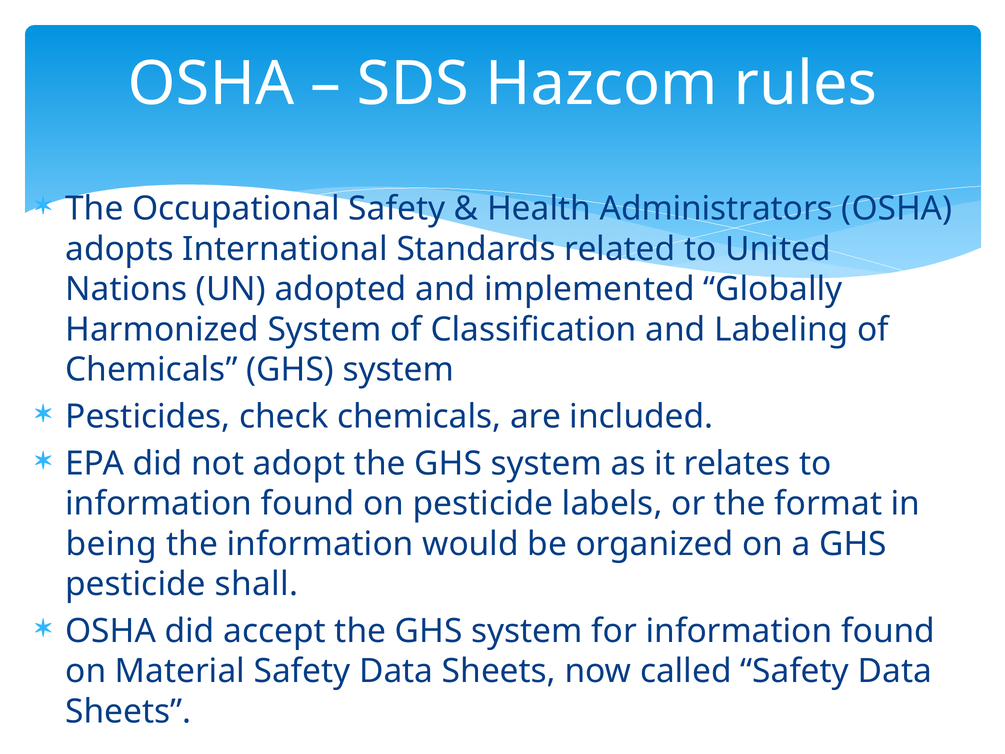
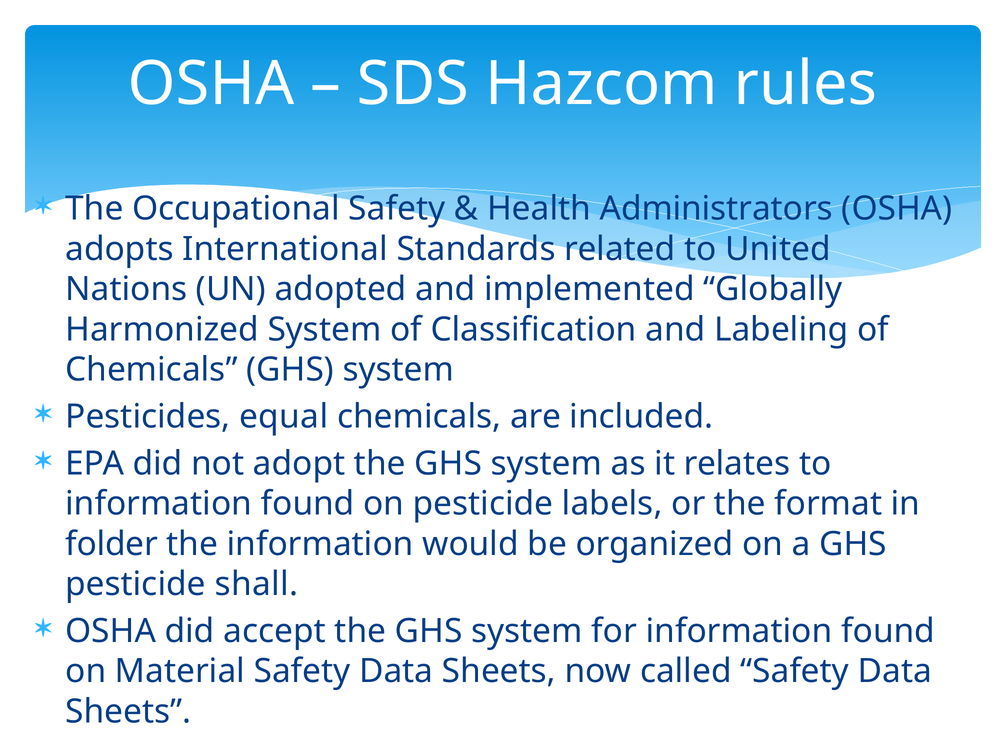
check: check -> equal
being: being -> folder
